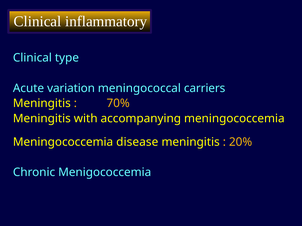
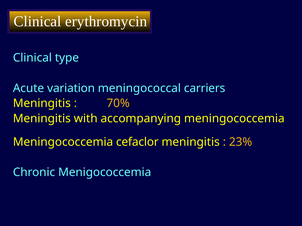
inflammatory: inflammatory -> erythromycin
disease: disease -> cefaclor
20%: 20% -> 23%
